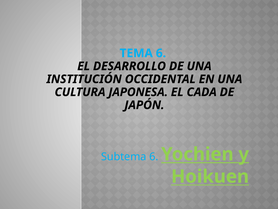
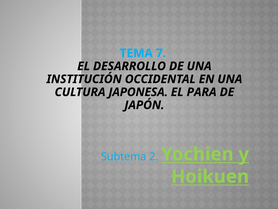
TEMA 6: 6 -> 7
CADA: CADA -> PARA
Subtema 6: 6 -> 2
